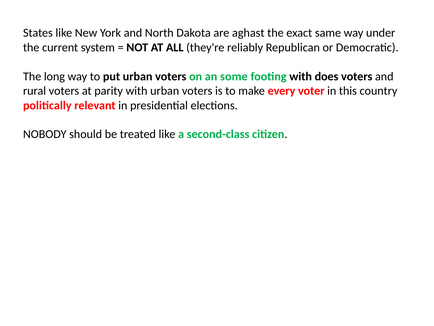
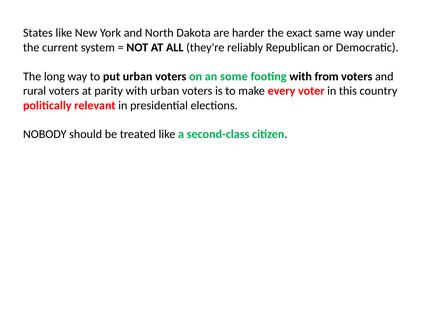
aghast: aghast -> harder
does: does -> from
